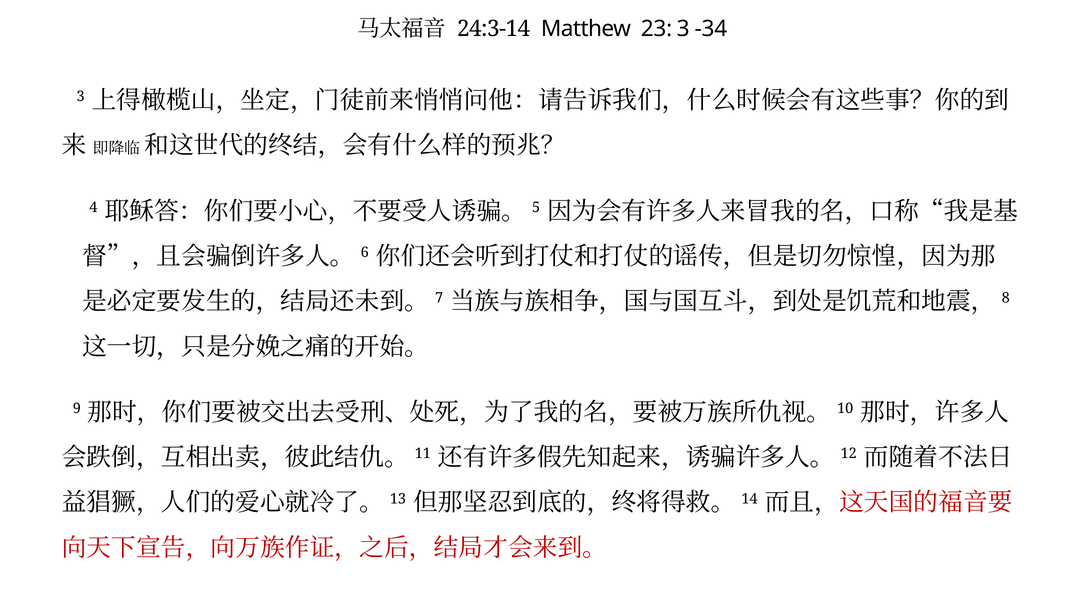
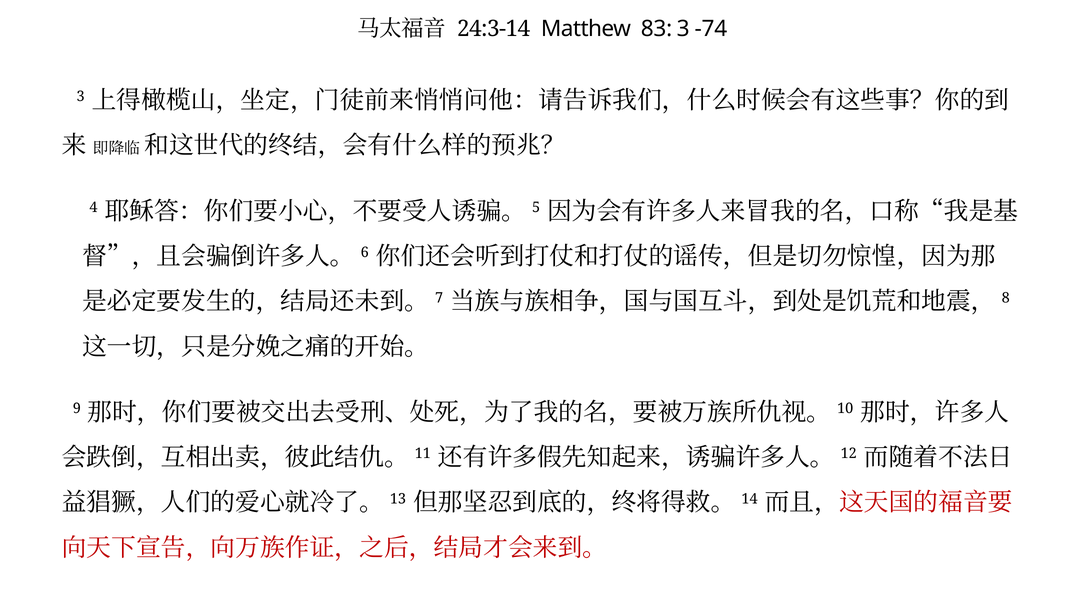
23: 23 -> 83
-34: -34 -> -74
